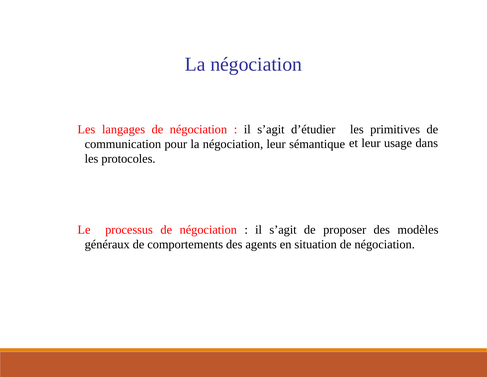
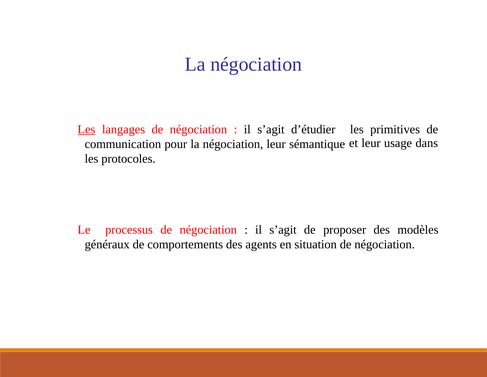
Les at (86, 129) underline: none -> present
